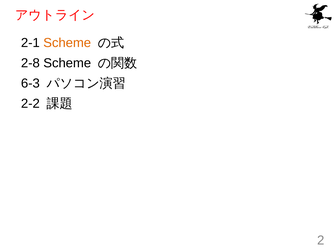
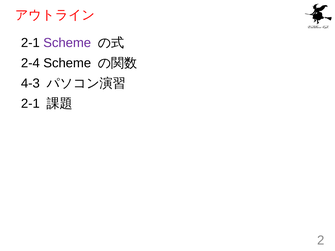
Scheme at (67, 43) colour: orange -> purple
2-8: 2-8 -> 2-4
6-3: 6-3 -> 4-3
2-2 at (30, 104): 2-2 -> 2-1
